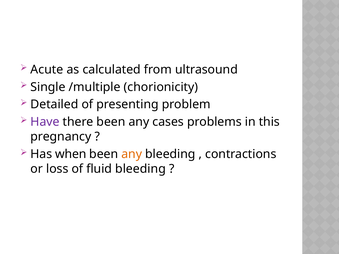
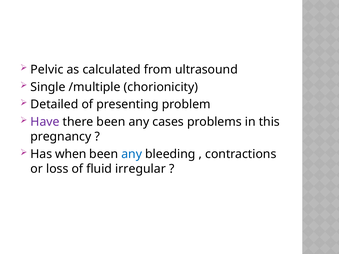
Acute: Acute -> Pelvic
any at (132, 154) colour: orange -> blue
fluid bleeding: bleeding -> irregular
